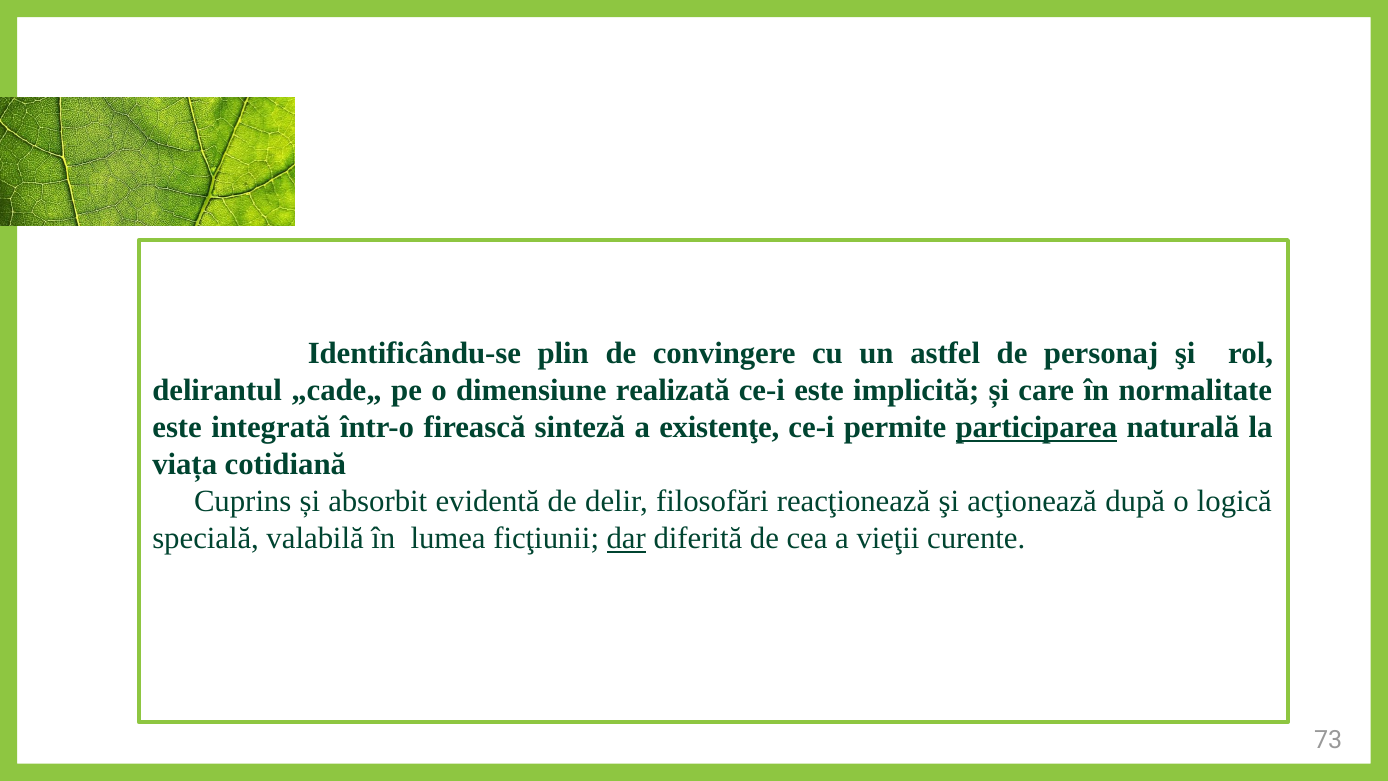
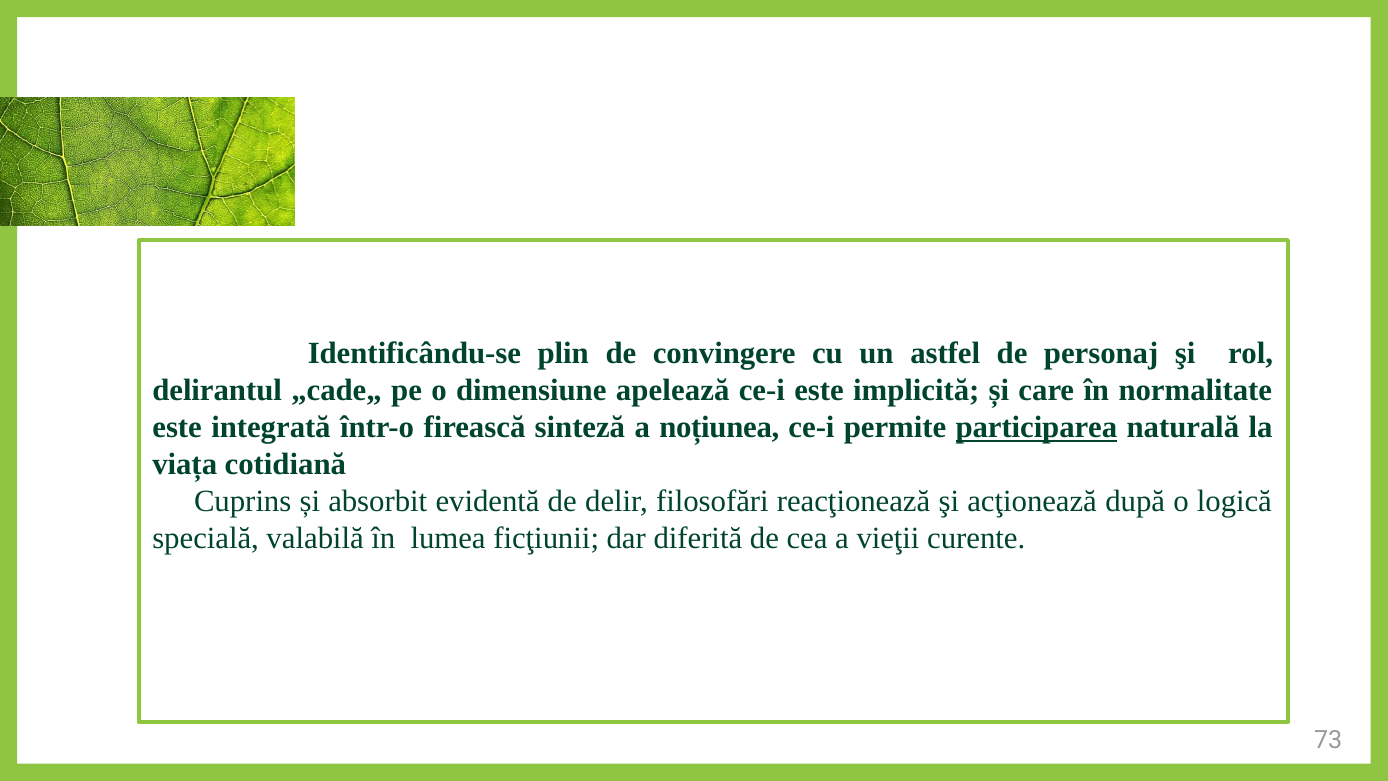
realizată: realizată -> apelează
existenţe: existenţe -> noțiunea
dar underline: present -> none
